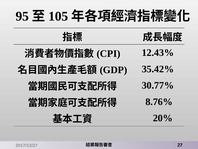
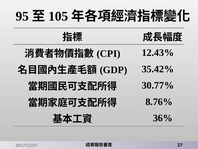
20%: 20% -> 36%
